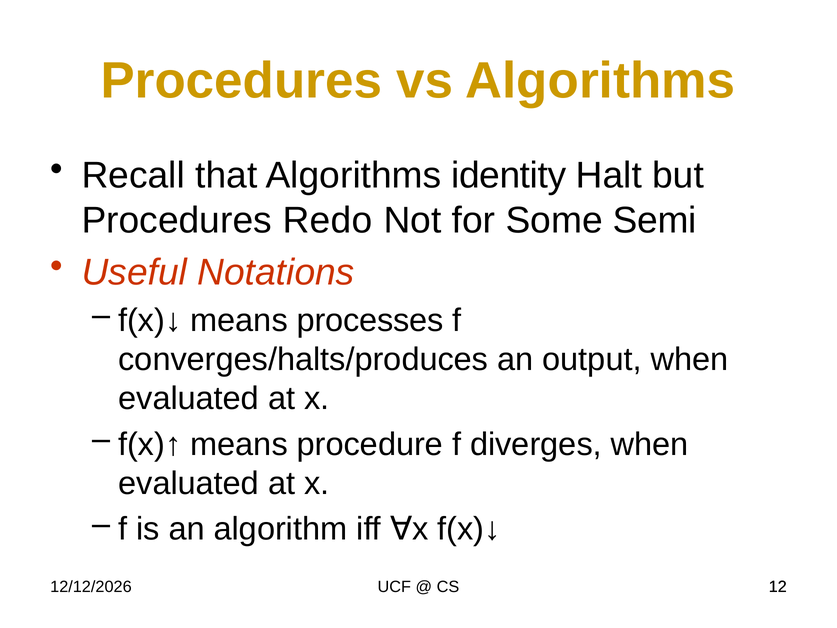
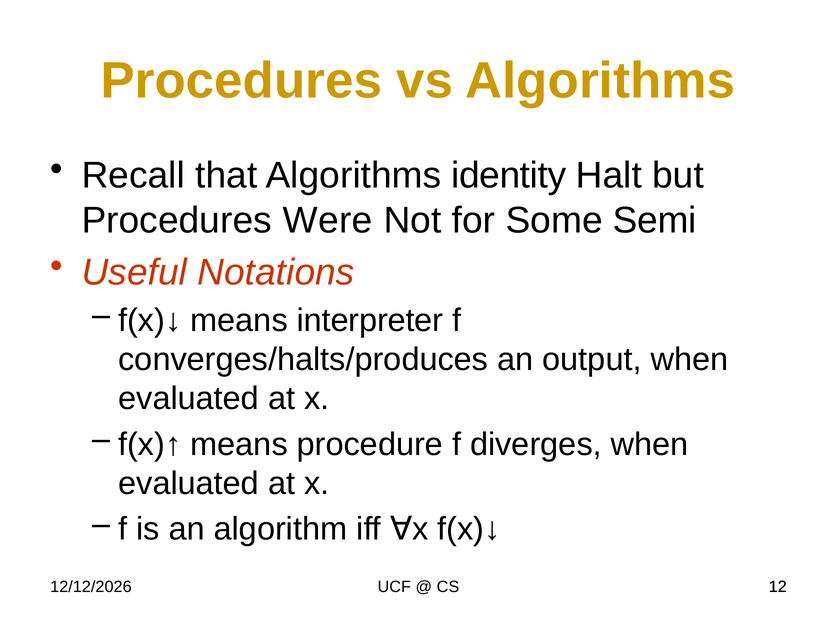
Redo: Redo -> Were
processes: processes -> interpreter
